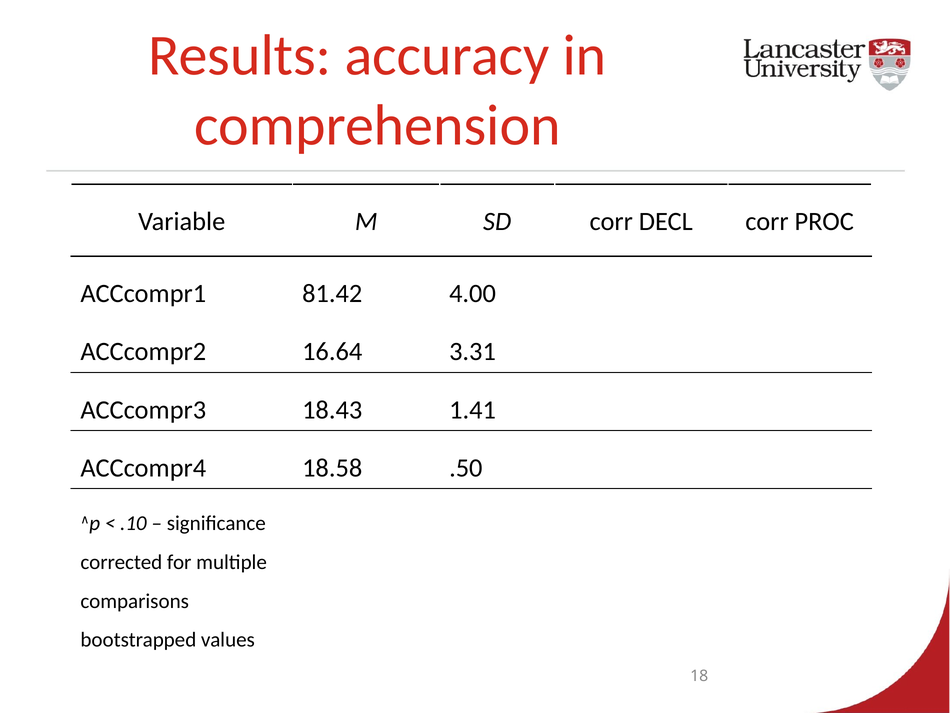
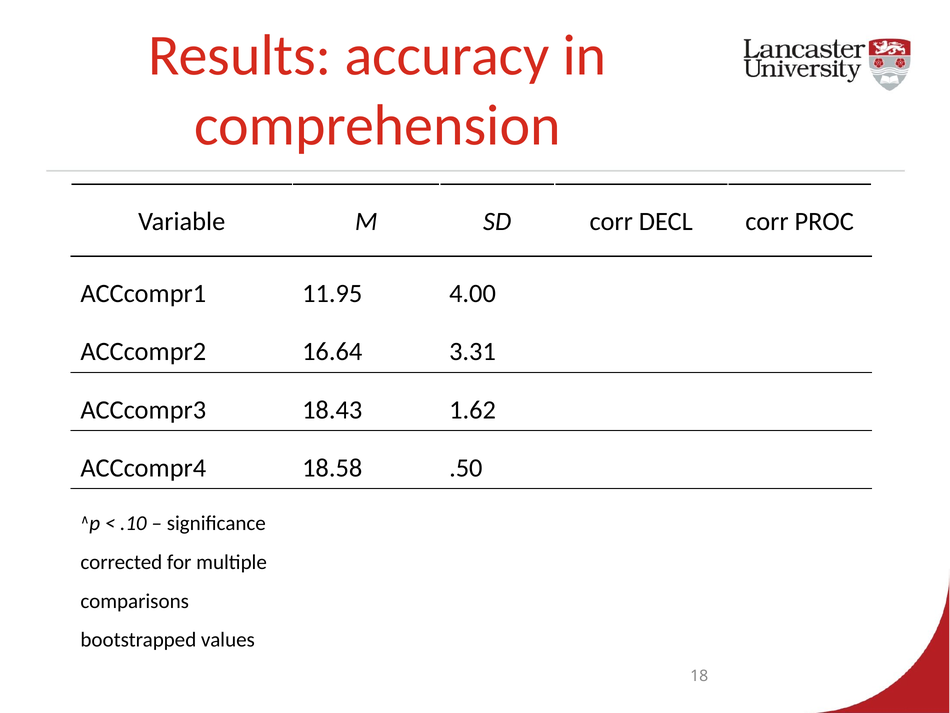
81.42: 81.42 -> 11.95
1.41: 1.41 -> 1.62
